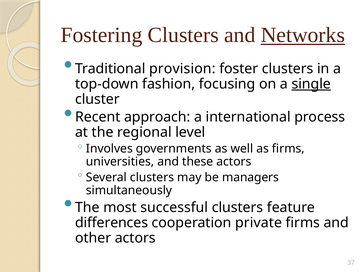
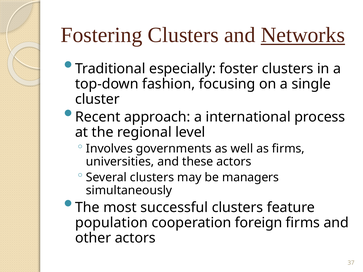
provision: provision -> especially
single underline: present -> none
differences: differences -> population
private: private -> foreign
